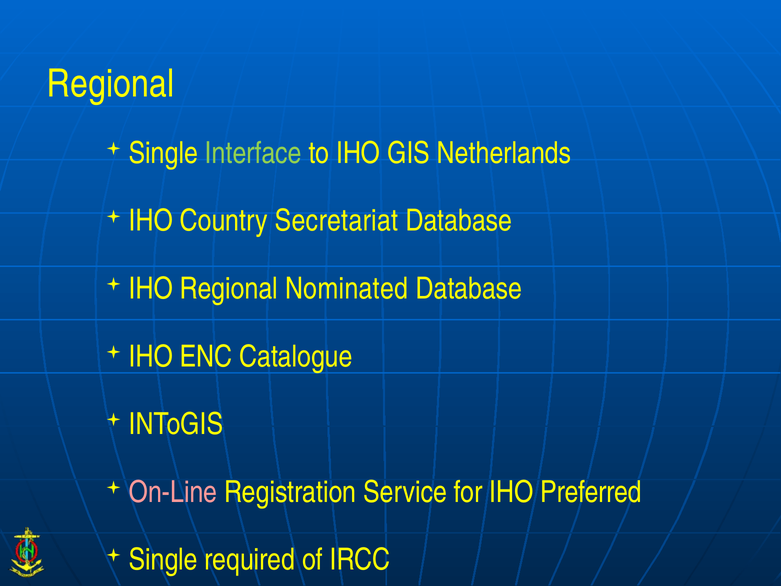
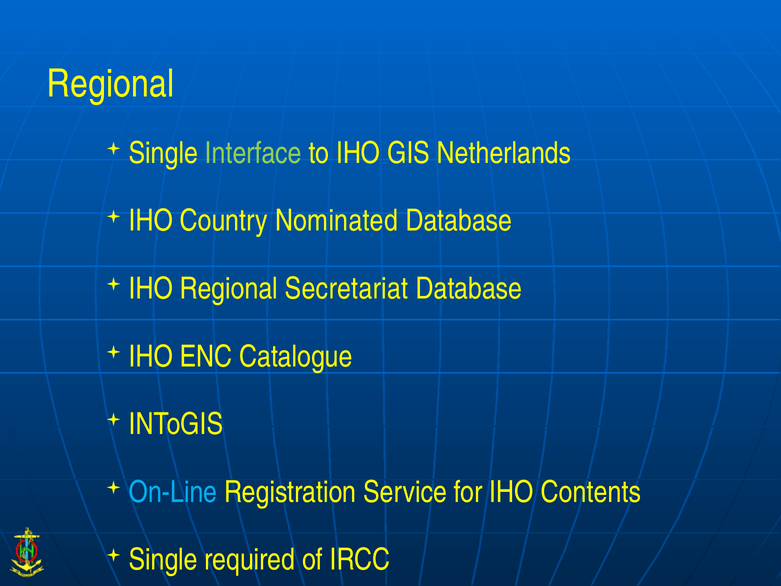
Secretariat: Secretariat -> Nominated
Nominated: Nominated -> Secretariat
On-Line colour: pink -> light blue
Preferred: Preferred -> Contents
